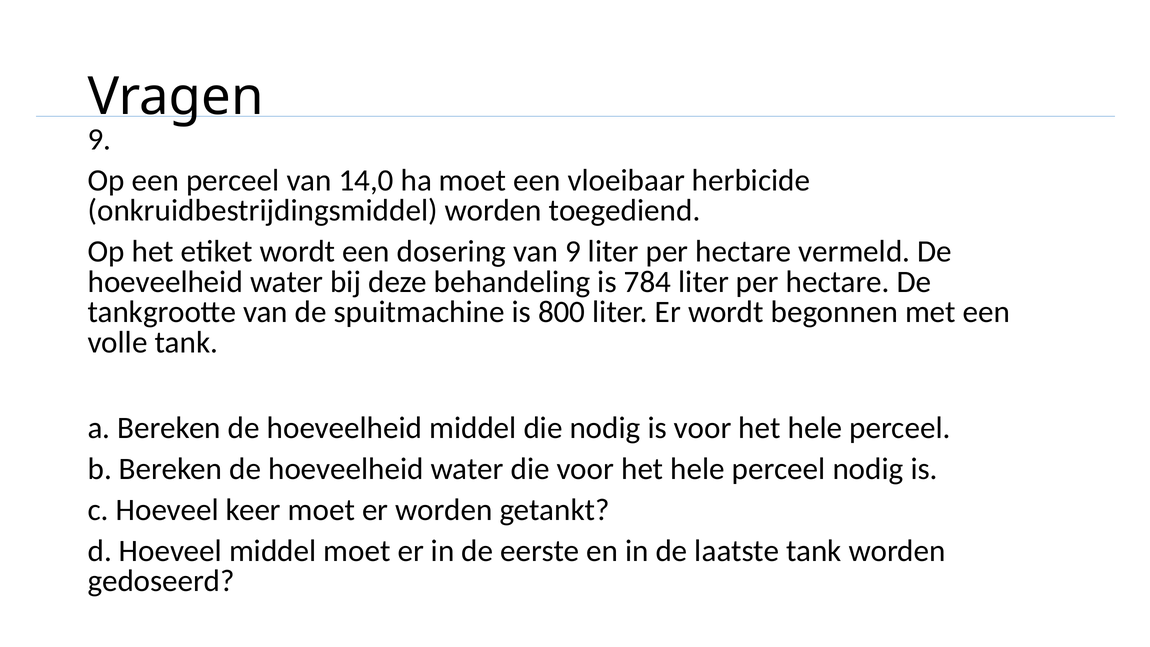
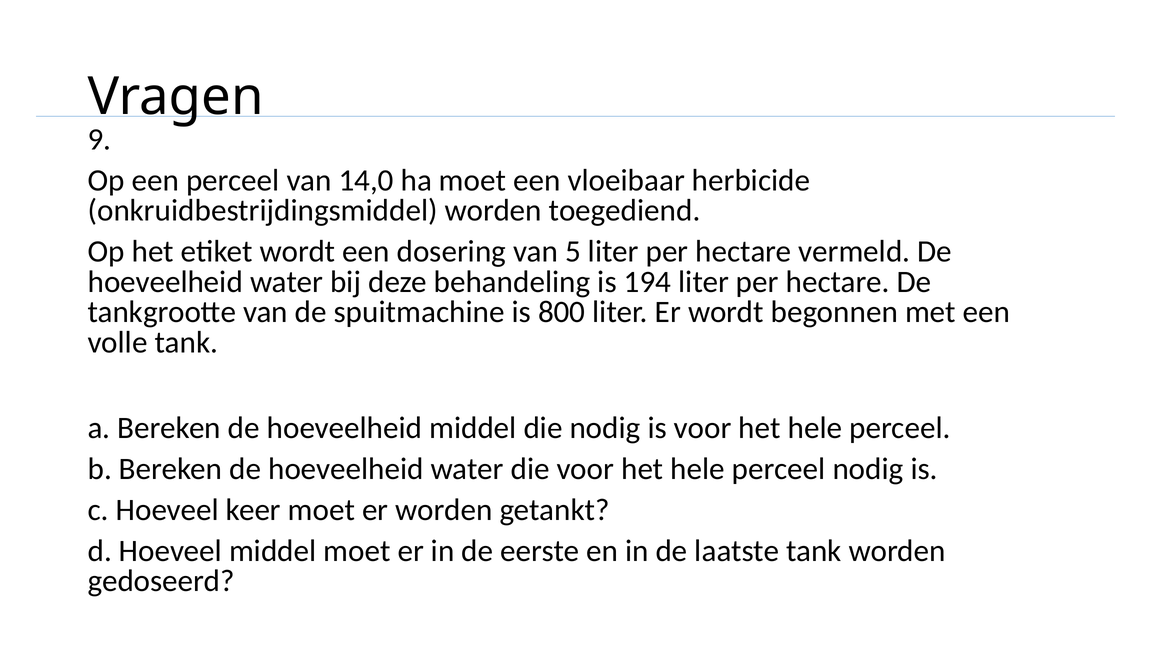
van 9: 9 -> 5
784: 784 -> 194
